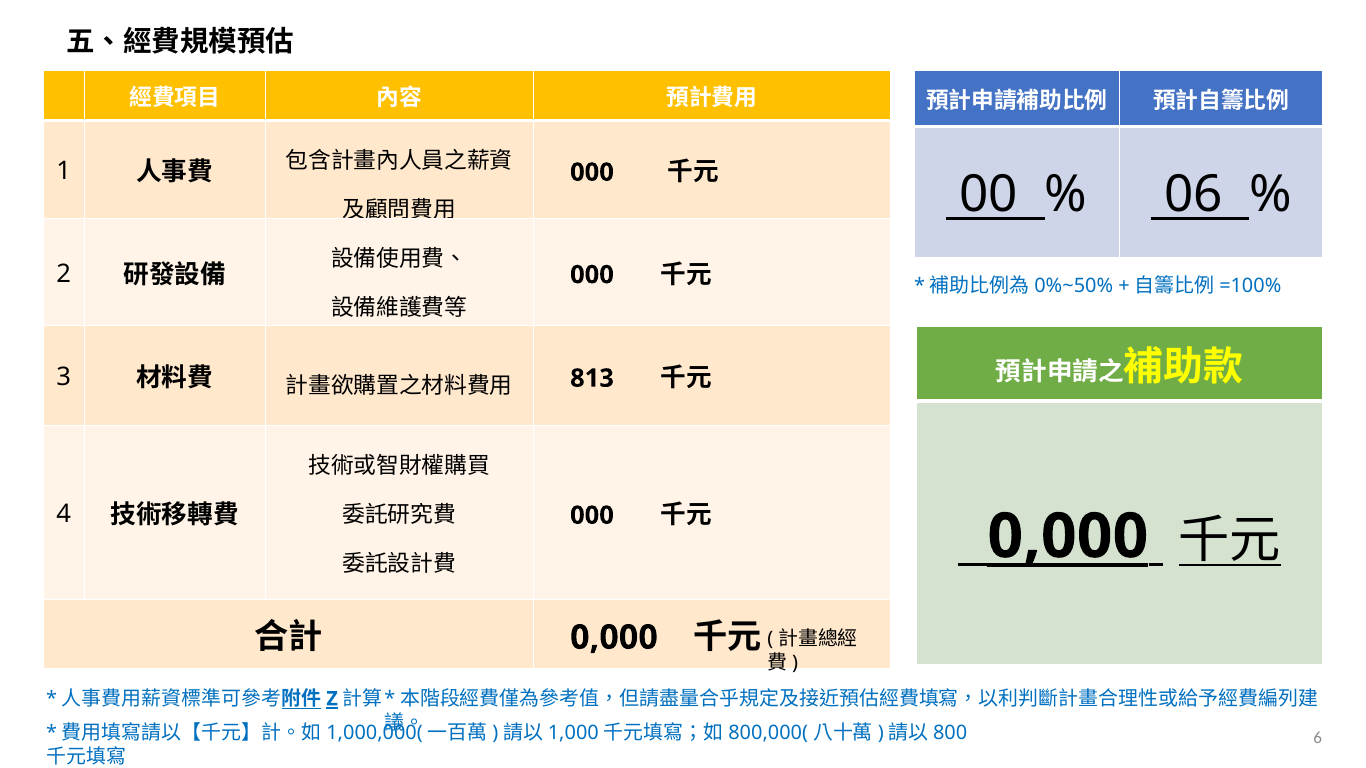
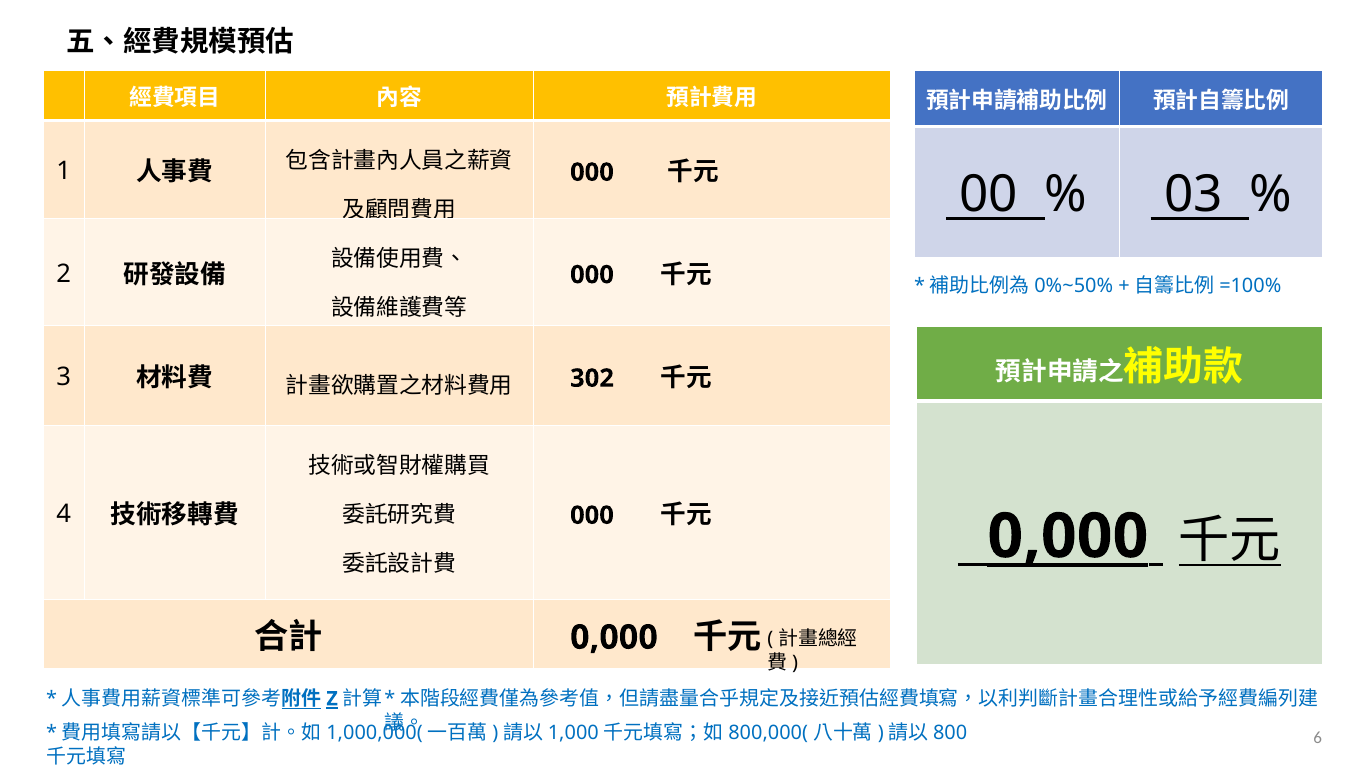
06: 06 -> 03
813: 813 -> 302
